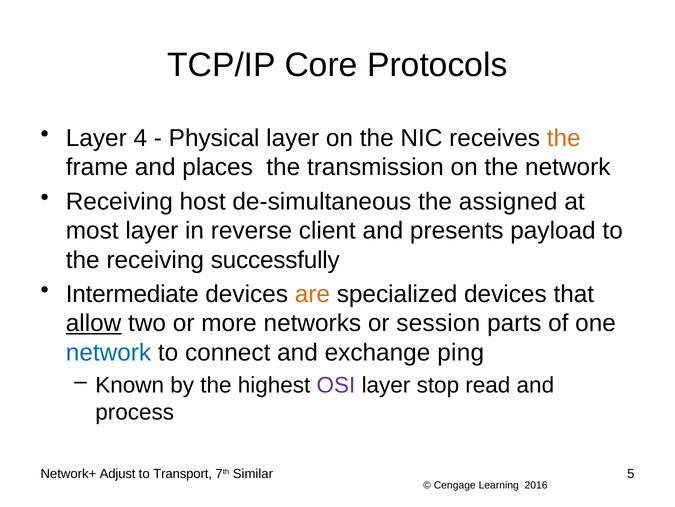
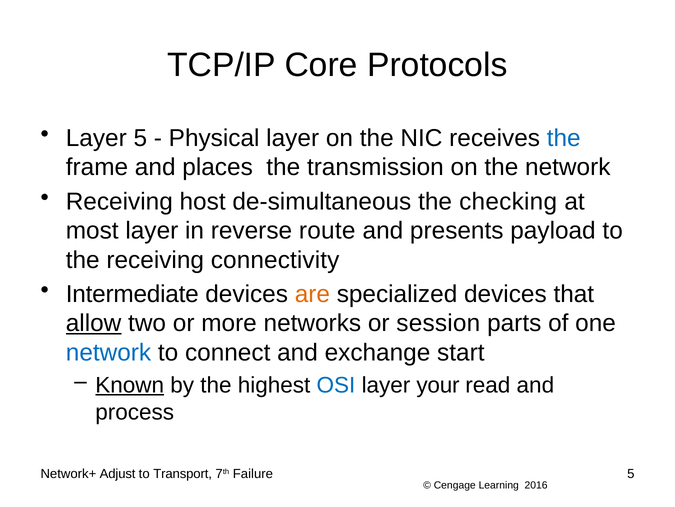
Layer 4: 4 -> 5
the at (564, 138) colour: orange -> blue
assigned: assigned -> checking
client: client -> route
successfully: successfully -> connectivity
ping: ping -> start
Known underline: none -> present
OSI colour: purple -> blue
stop: stop -> your
Similar: Similar -> Failure
